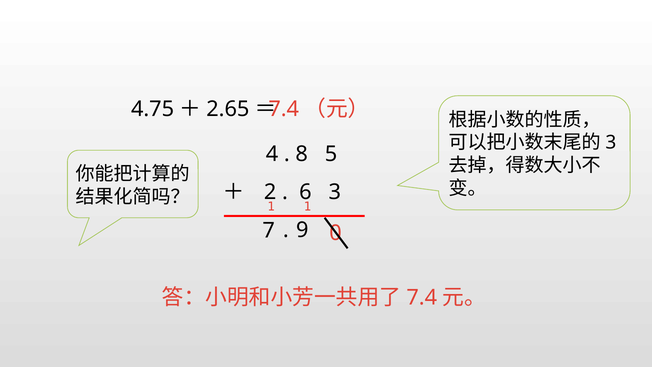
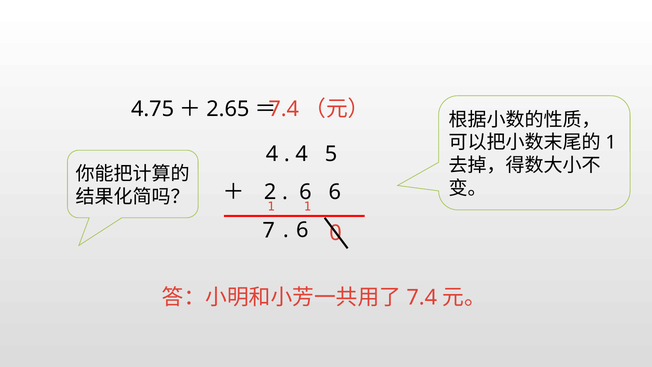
3 at (611, 143): 3 -> 1
8 at (302, 154): 8 -> 4
3 at (335, 192): 3 -> 6
7 9: 9 -> 6
